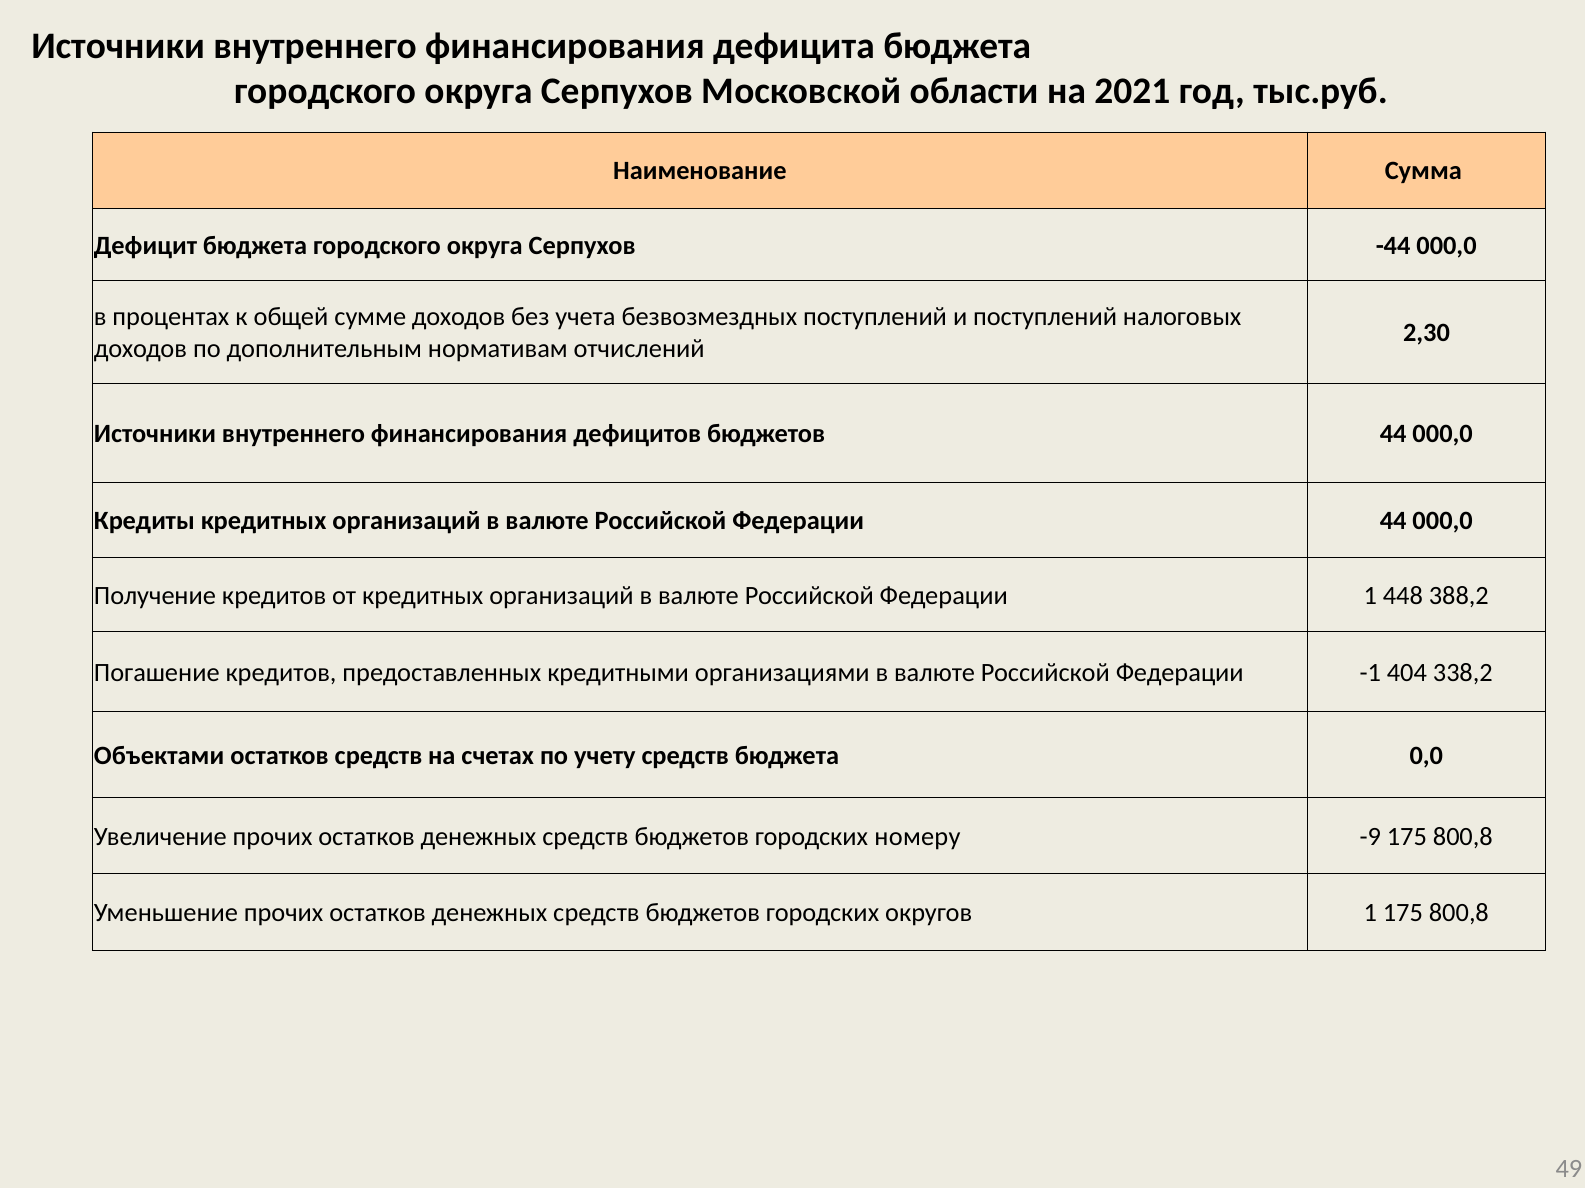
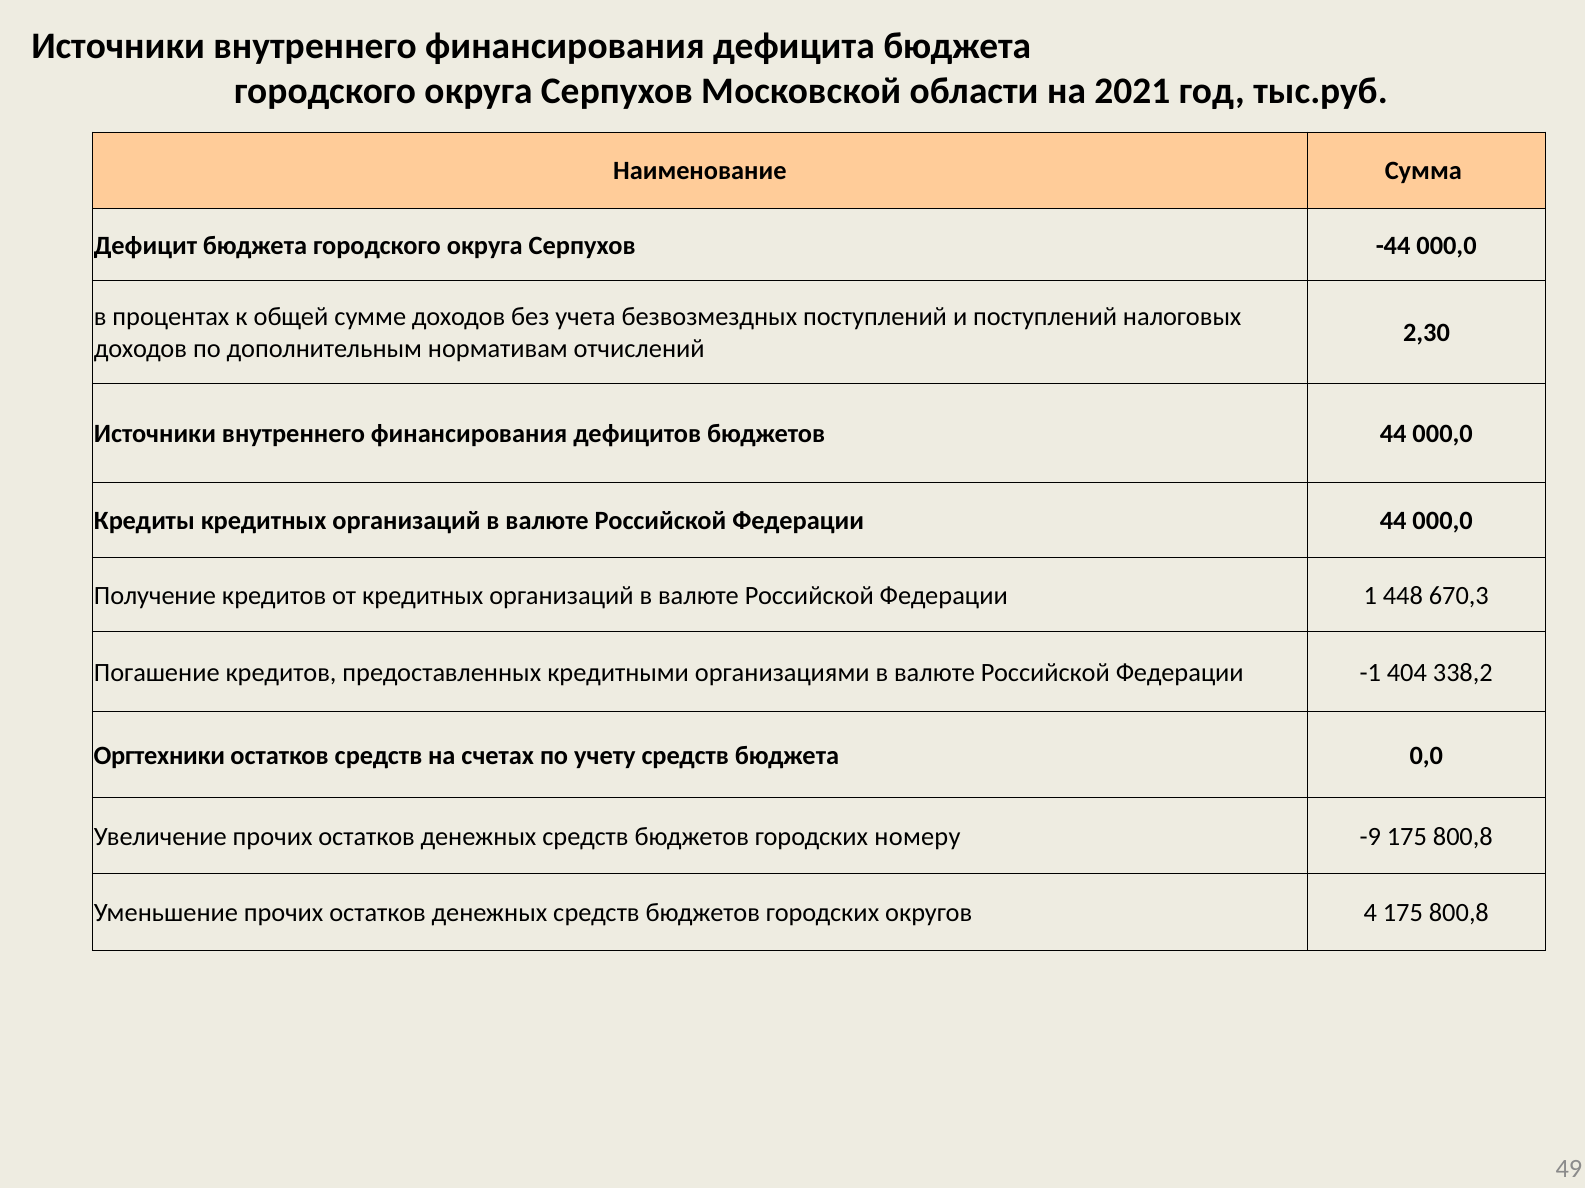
388,2: 388,2 -> 670,3
Объектами: Объектами -> Оргтехники
округов 1: 1 -> 4
